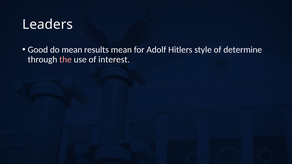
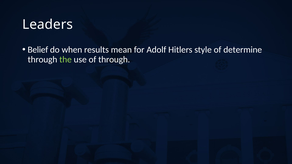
Good: Good -> Belief
do mean: mean -> when
the colour: pink -> light green
of interest: interest -> through
